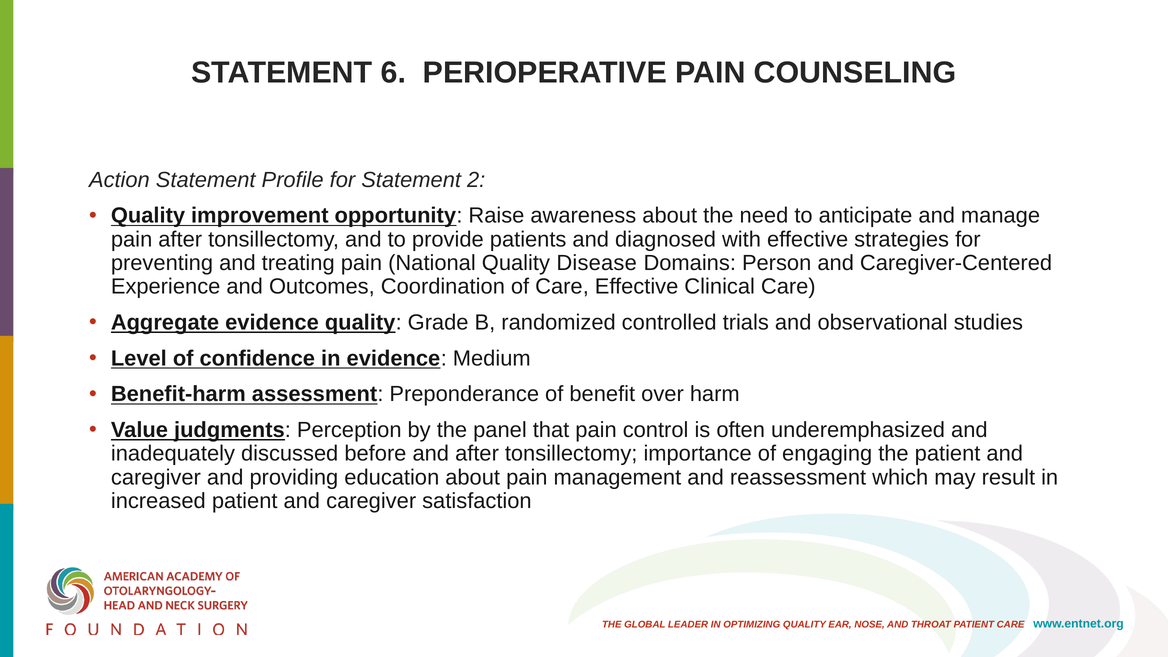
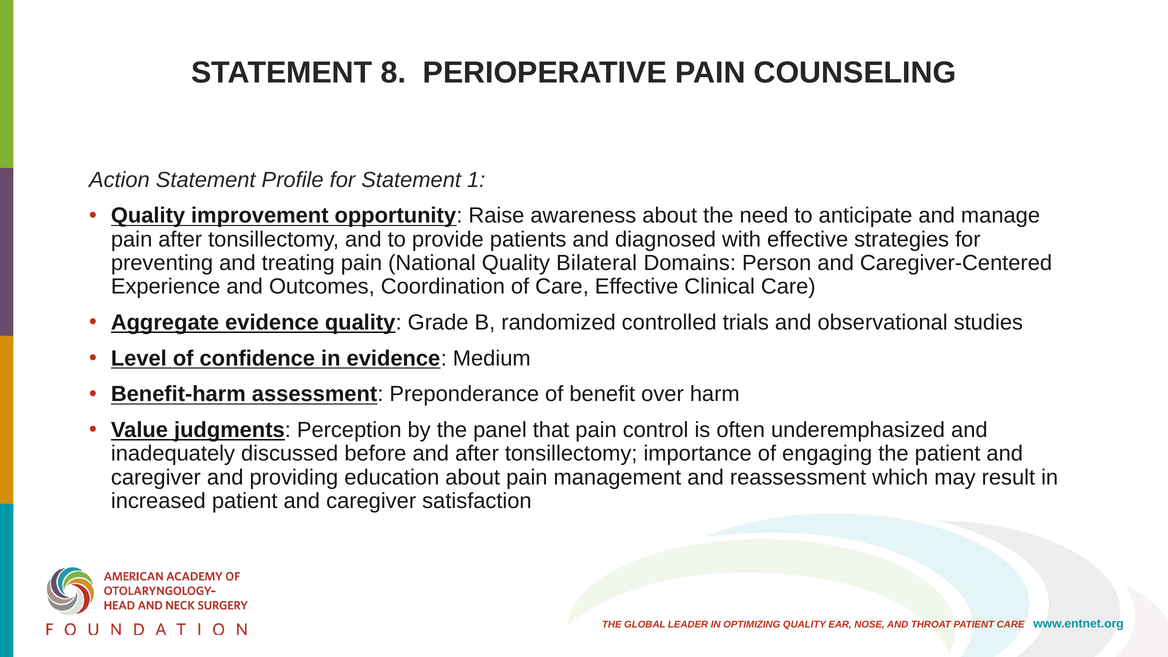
6: 6 -> 8
2: 2 -> 1
Disease: Disease -> Bilateral
